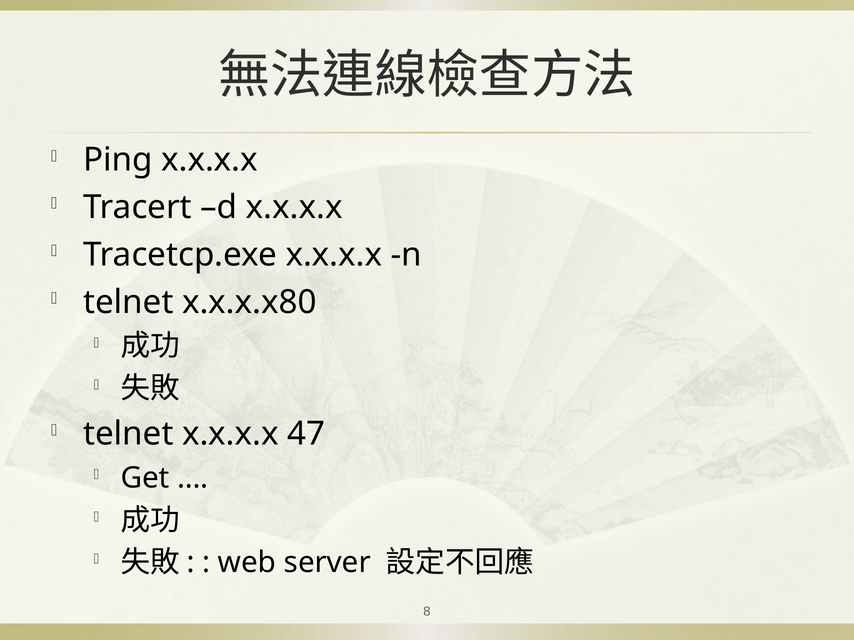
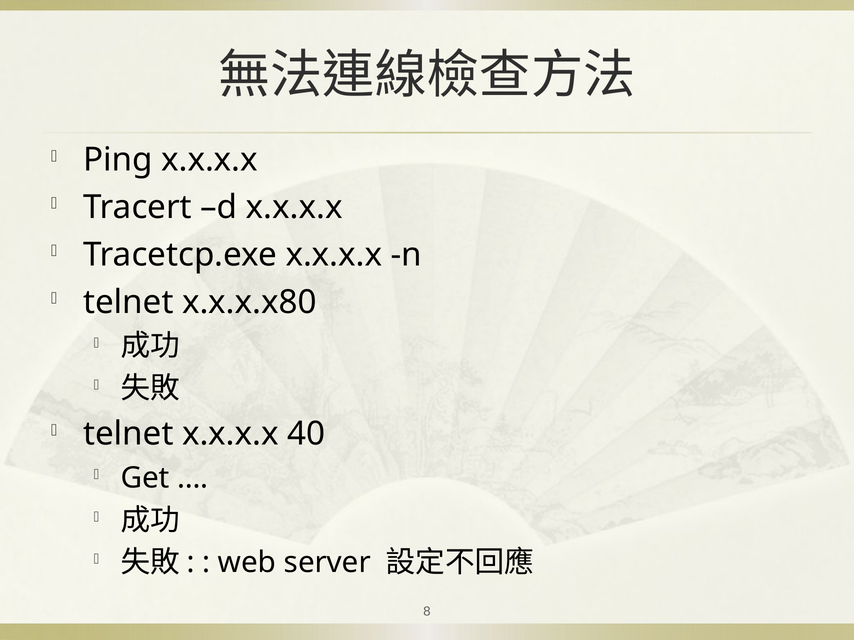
47: 47 -> 40
